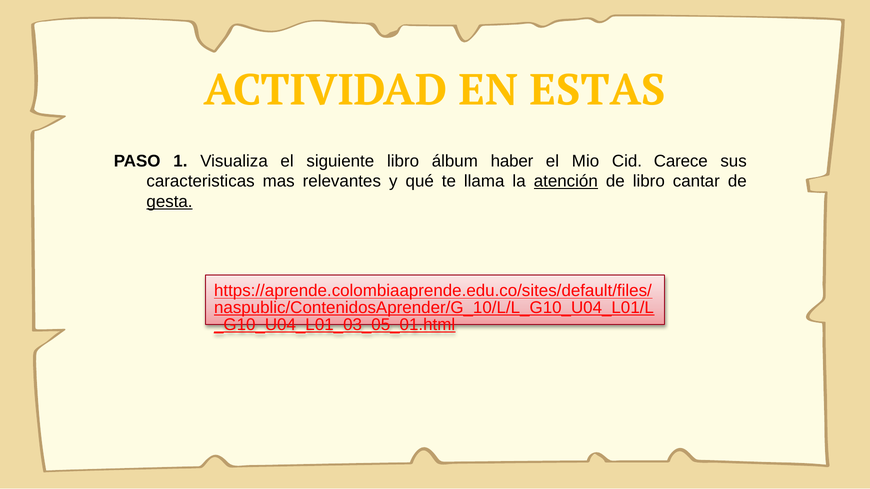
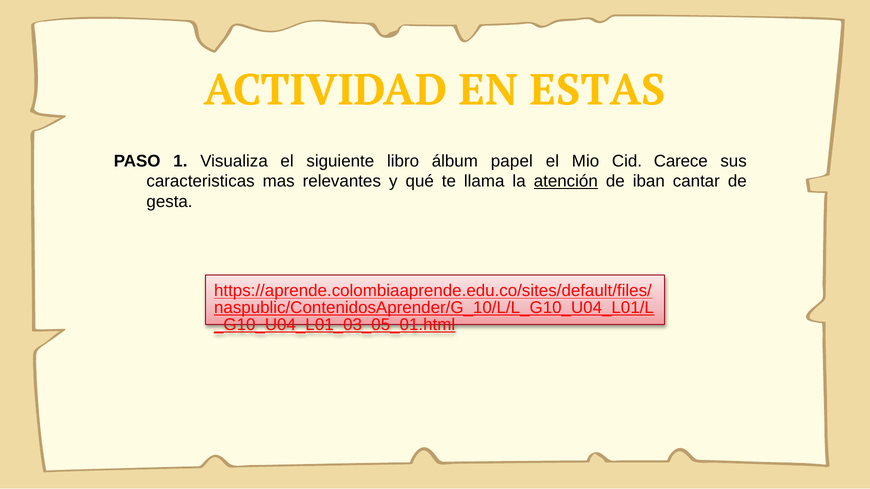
haber: haber -> papel
de libro: libro -> iban
gesta underline: present -> none
